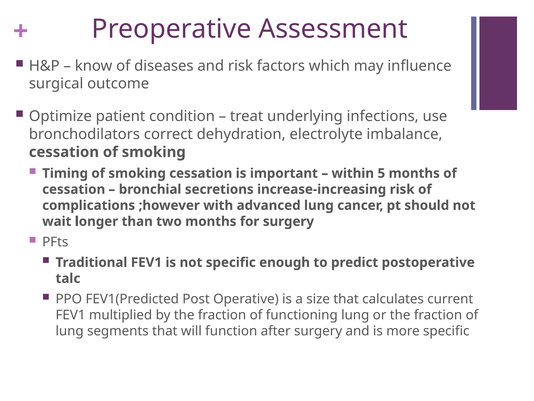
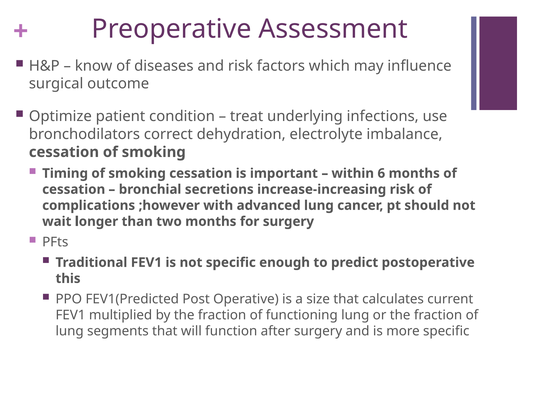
5: 5 -> 6
talc: talc -> this
